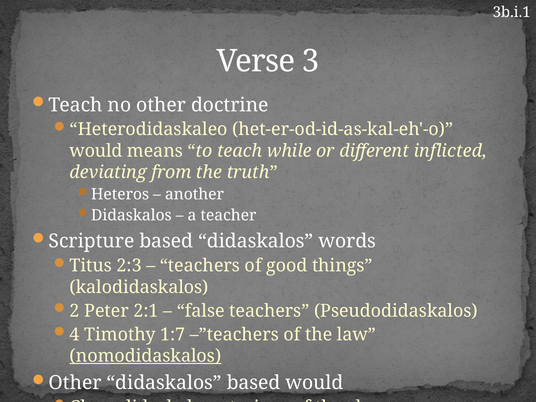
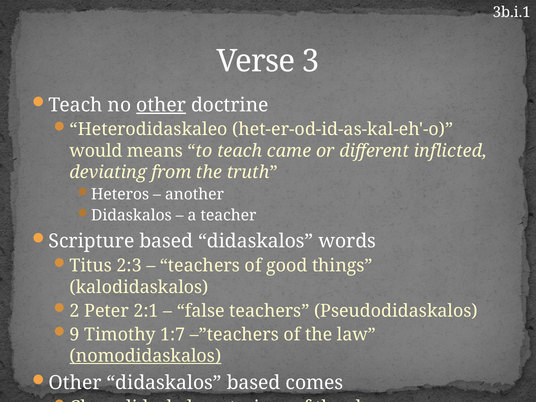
other at (161, 105) underline: none -> present
while: while -> came
4: 4 -> 9
based would: would -> comes
